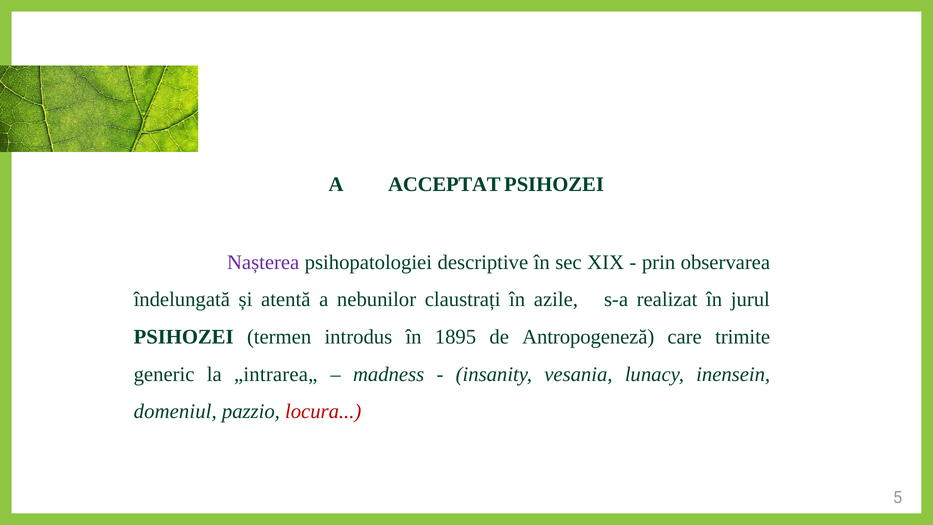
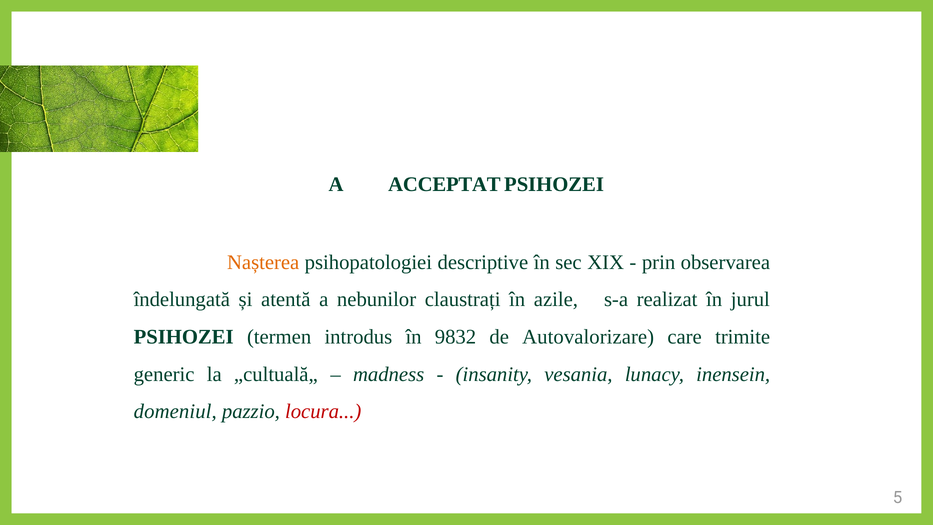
Nașterea colour: purple -> orange
1895: 1895 -> 9832
Antropogeneză: Antropogeneză -> Autovalorizare
„intrarea„: „intrarea„ -> „cultuală„
